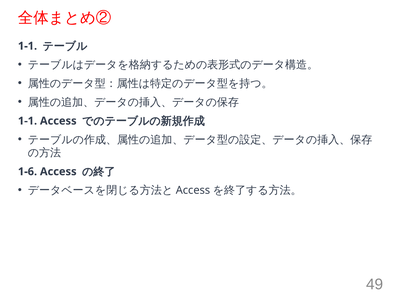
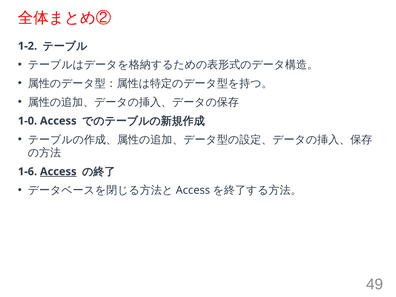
1-1 at (27, 46): 1-1 -> 1-2
1-1 at (27, 121): 1-1 -> 1-0
Access at (58, 172) underline: none -> present
